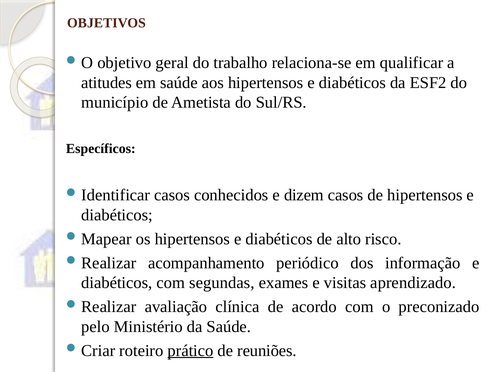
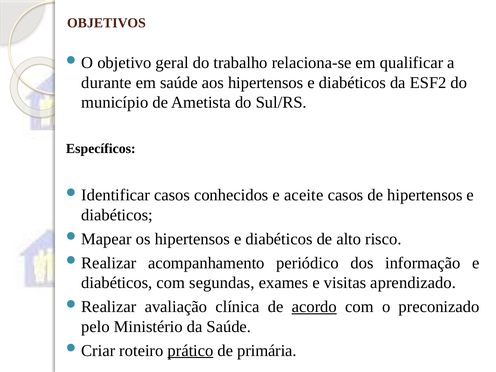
atitudes: atitudes -> durante
dizem: dizem -> aceite
acordo underline: none -> present
reuniões: reuniões -> primária
